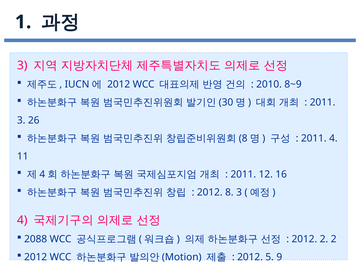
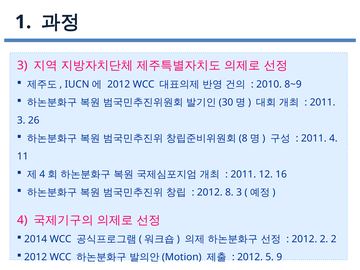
2088: 2088 -> 2014
